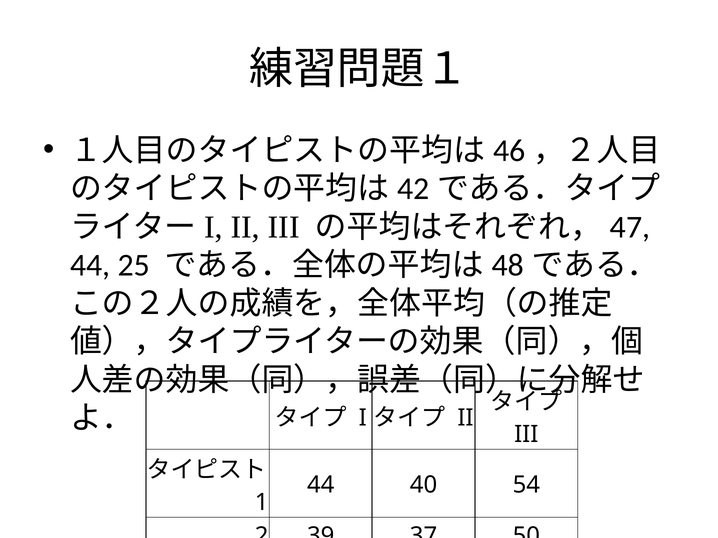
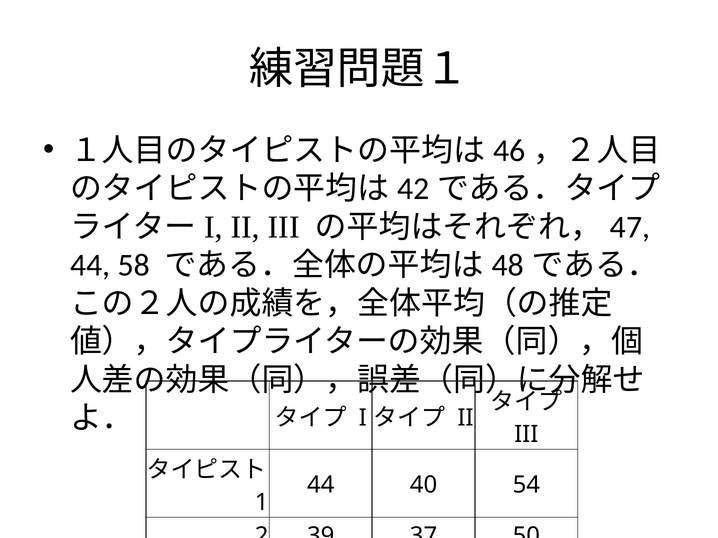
25: 25 -> 58
